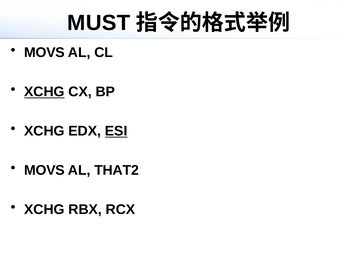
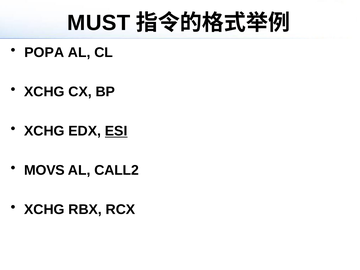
MOVS at (44, 53): MOVS -> POPA
XCHG at (44, 92) underline: present -> none
THAT2: THAT2 -> CALL2
